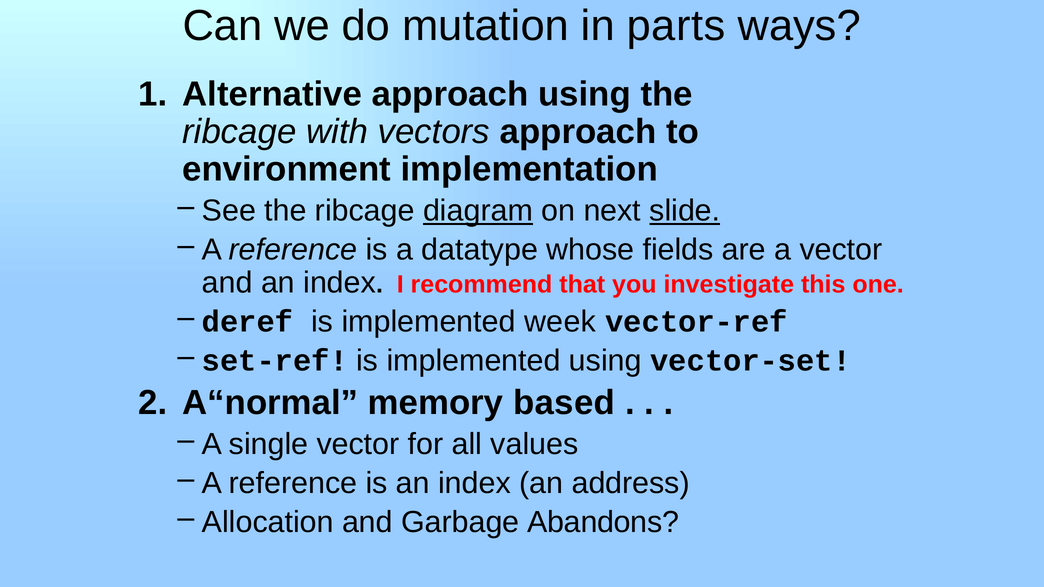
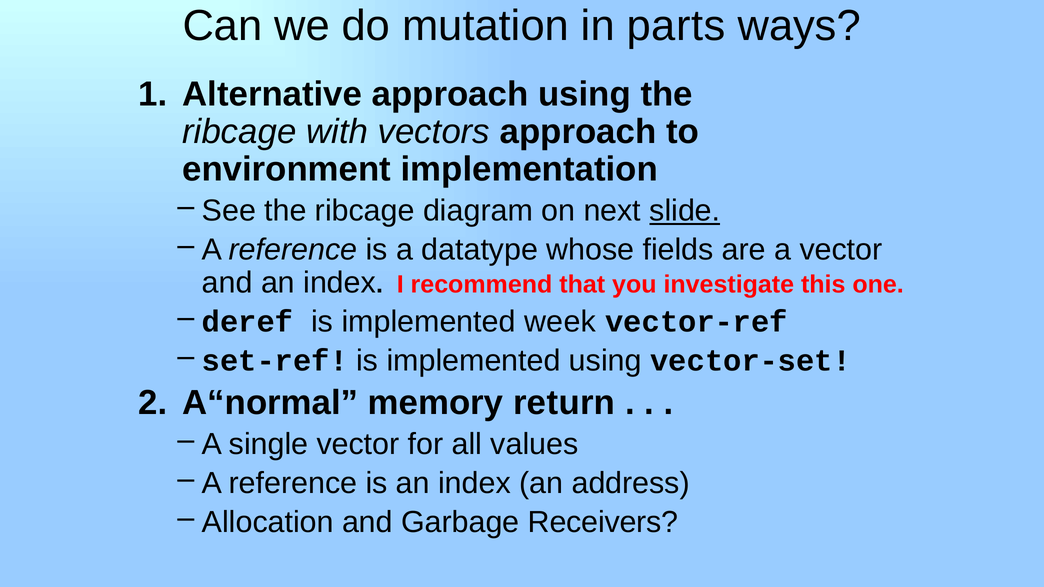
diagram underline: present -> none
based: based -> return
Abandons: Abandons -> Receivers
